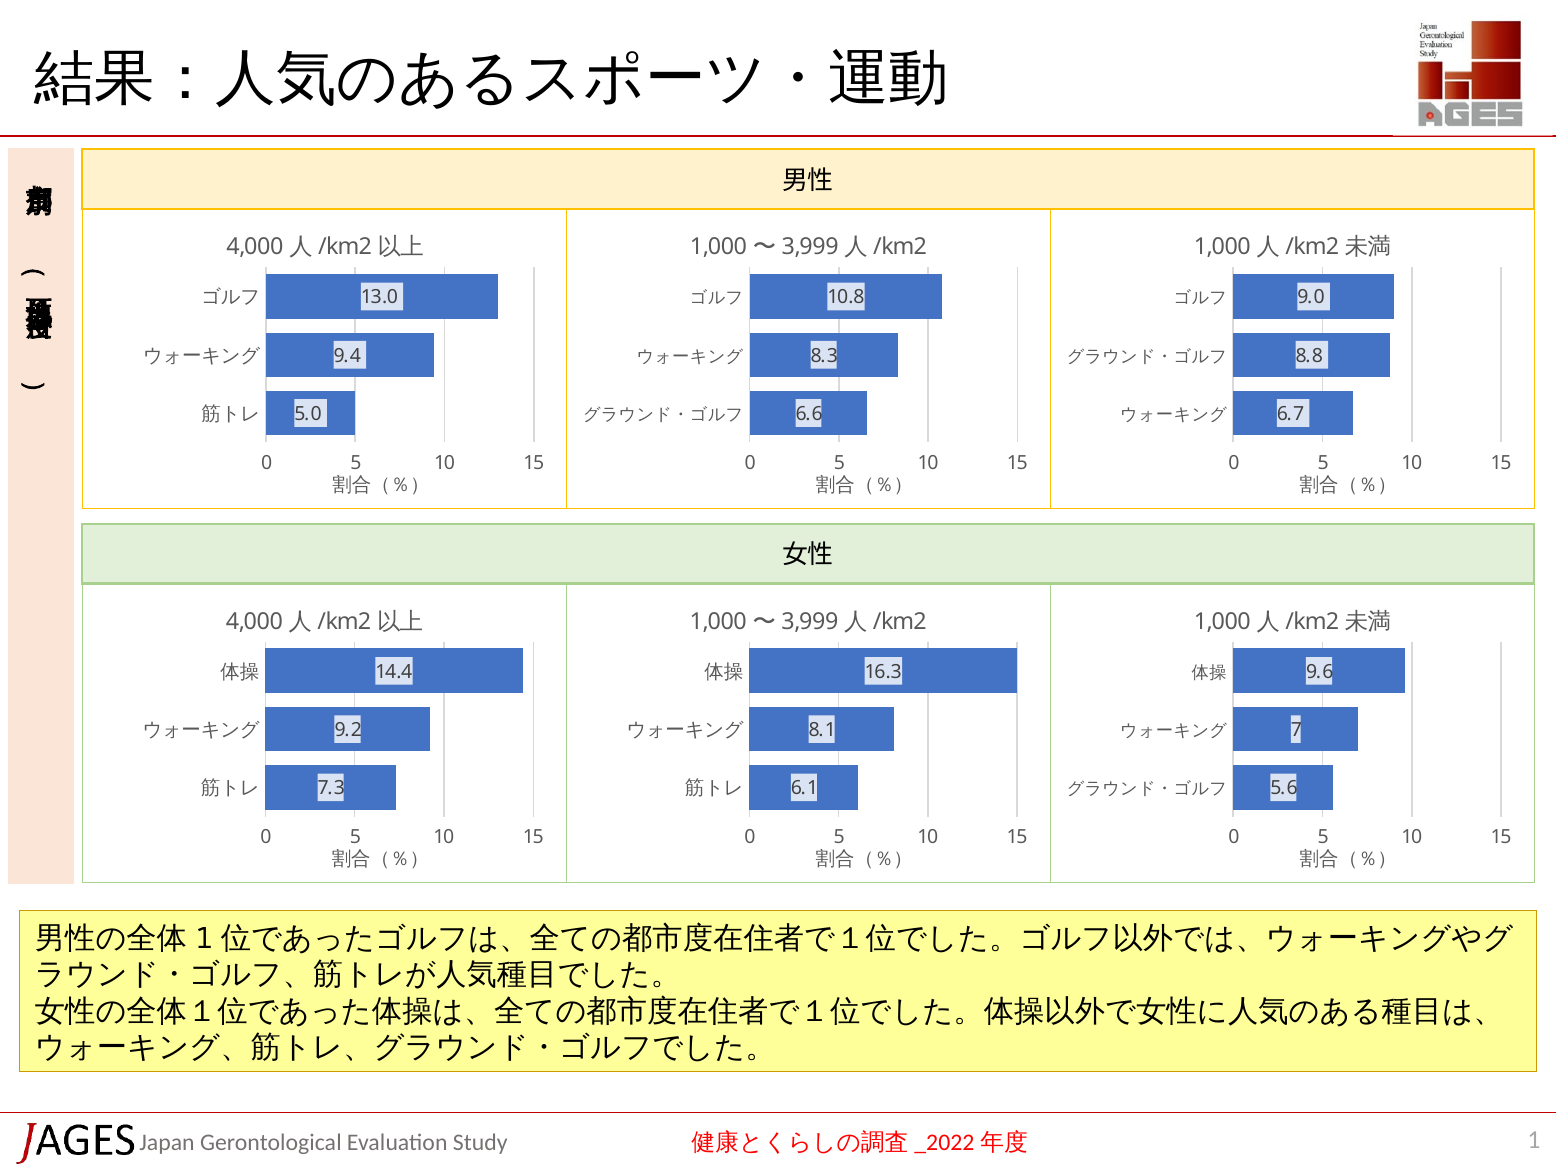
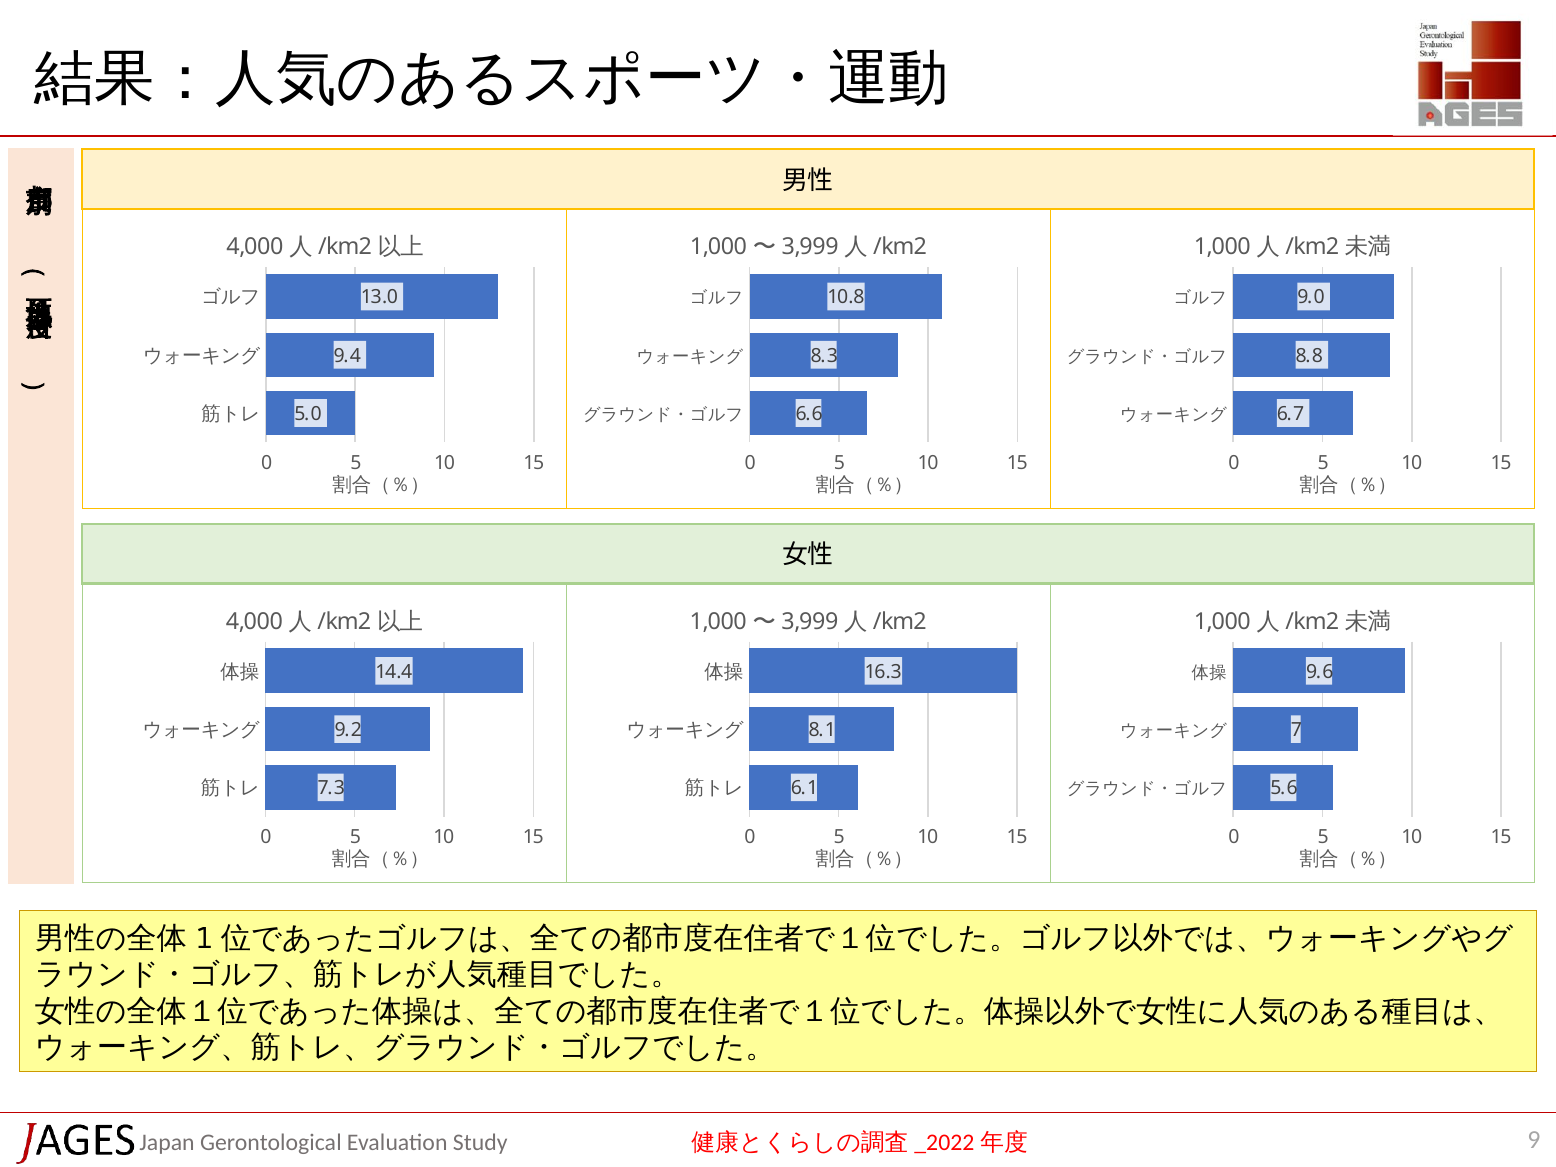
1: 1 -> 9
